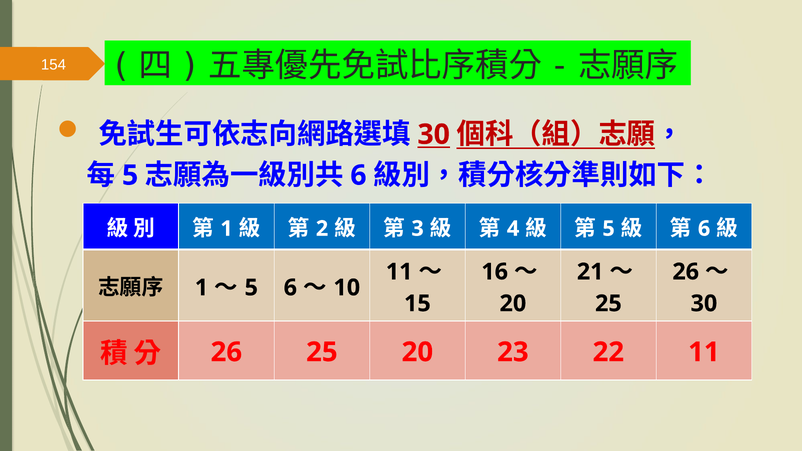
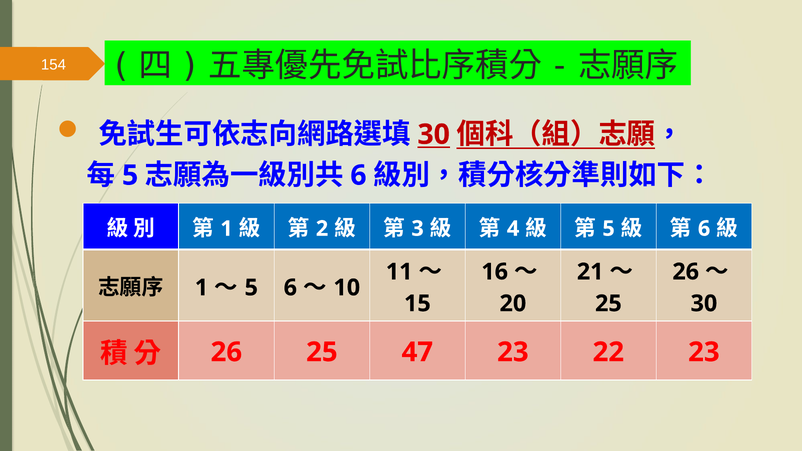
25 20: 20 -> 47
22 11: 11 -> 23
